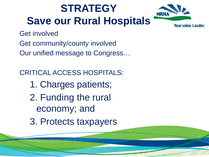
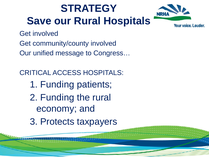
1 Charges: Charges -> Funding
